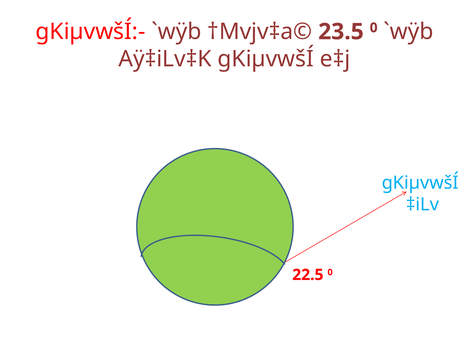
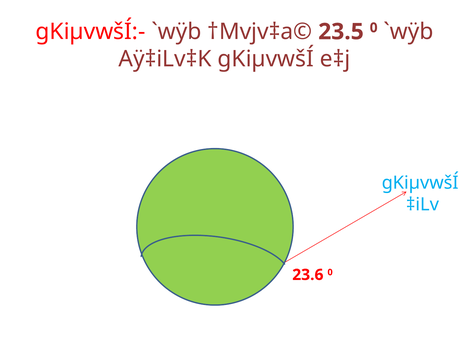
22.5: 22.5 -> 23.6
